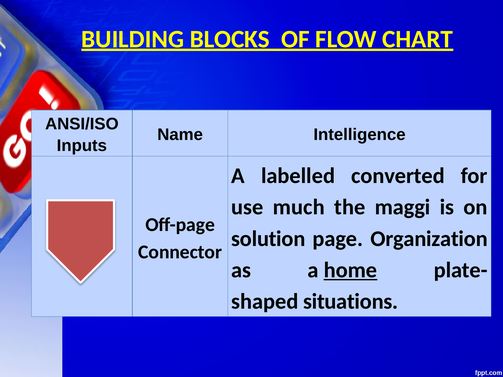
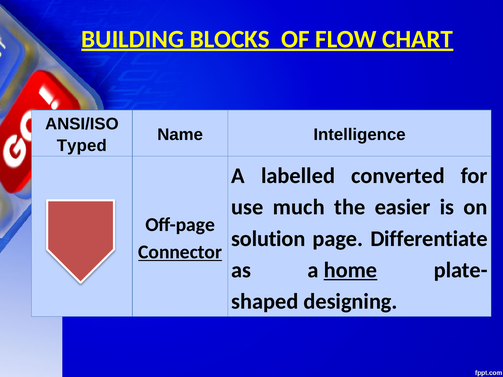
Inputs: Inputs -> Typed
maggi: maggi -> easier
Organization: Organization -> Differentiate
Connector underline: none -> present
situations: situations -> designing
